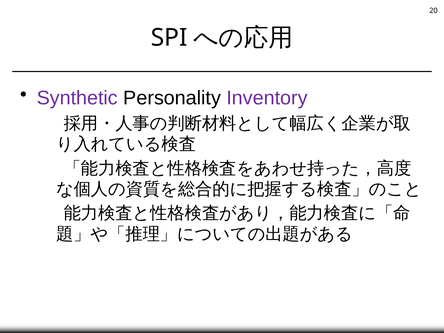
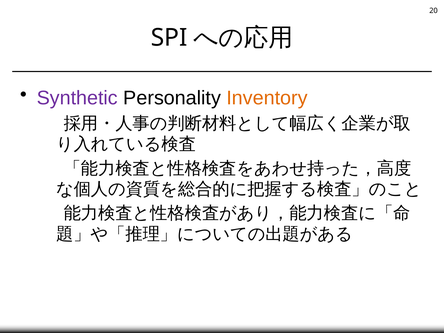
Inventory colour: purple -> orange
